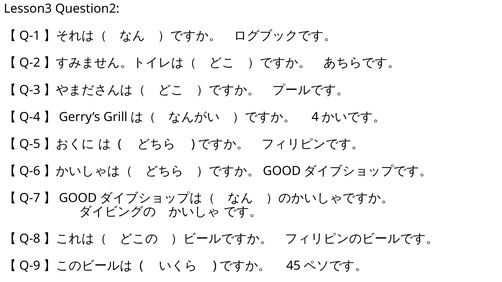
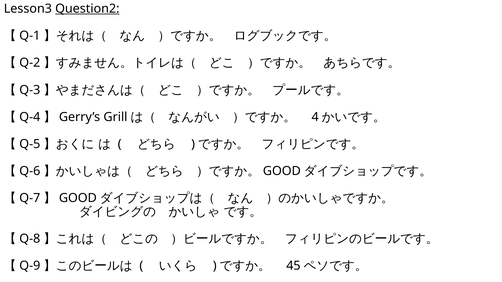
Question2 underline: none -> present
